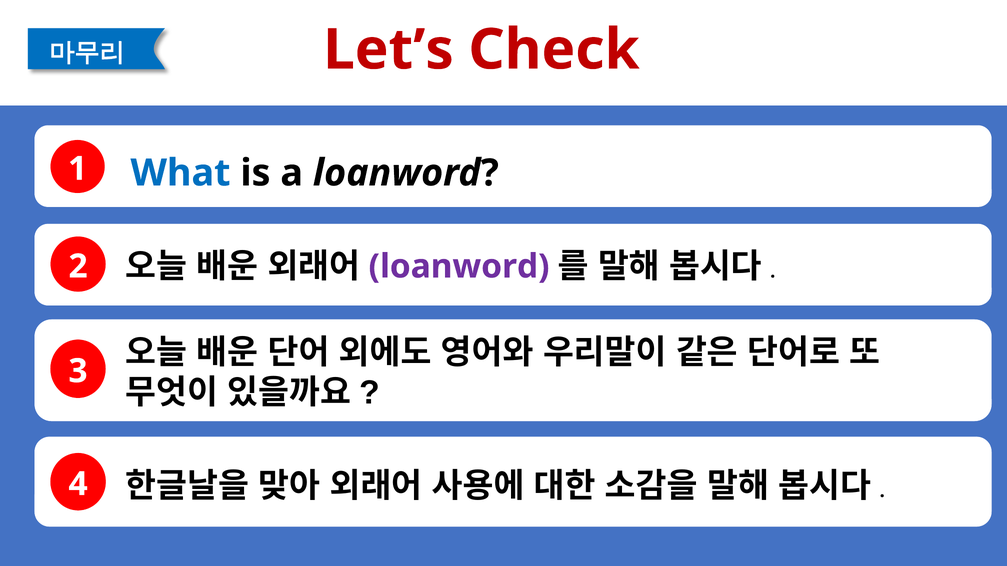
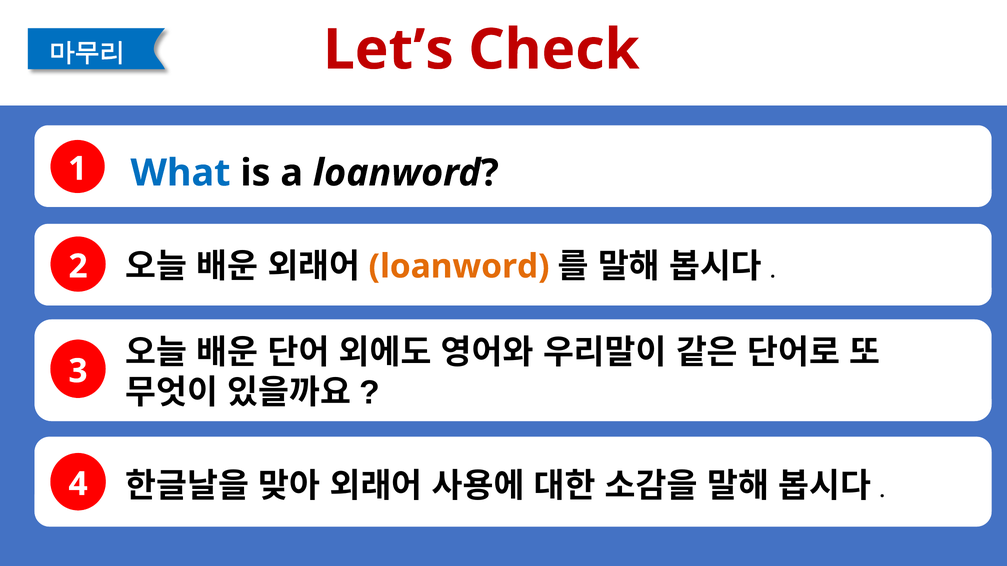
loanword at (459, 267) colour: purple -> orange
